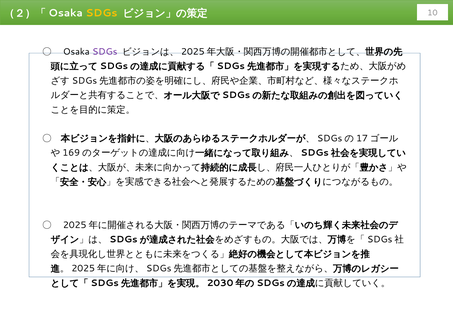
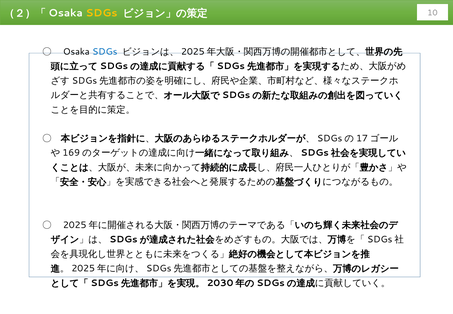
SDGs at (105, 52) colour: purple -> blue
